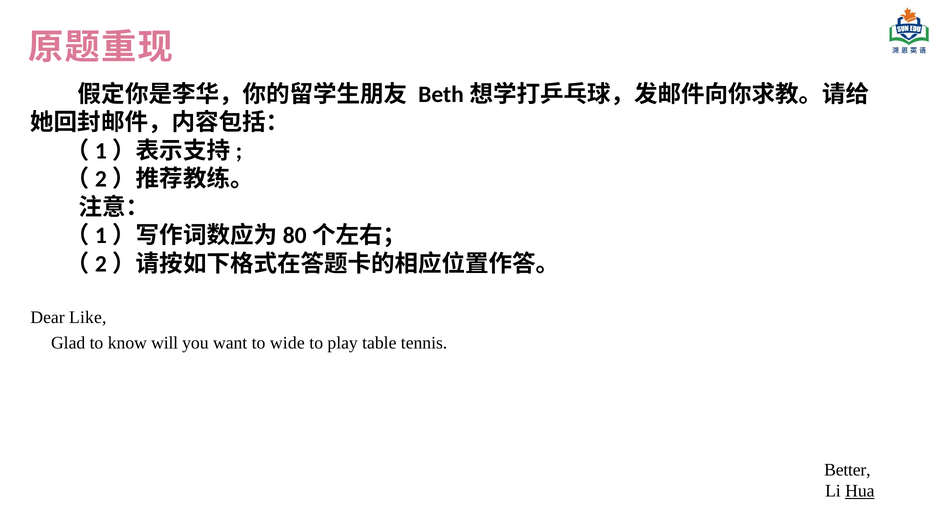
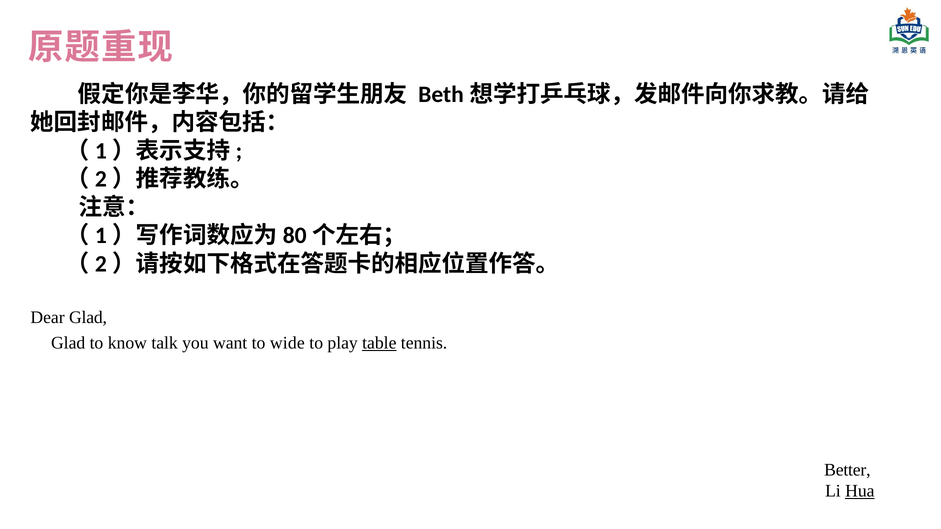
Dear Like: Like -> Glad
will: will -> talk
table underline: none -> present
